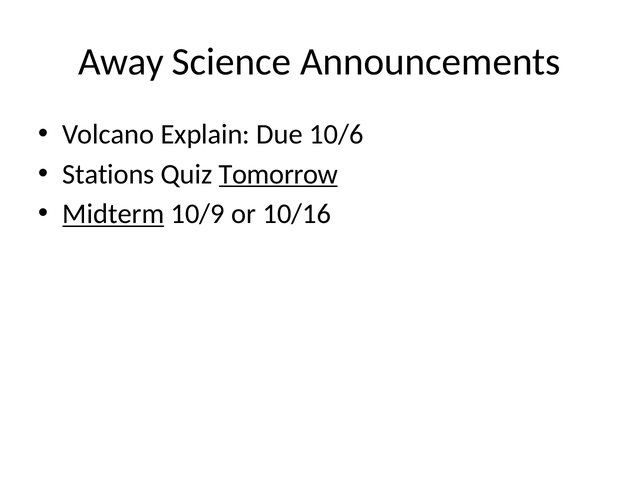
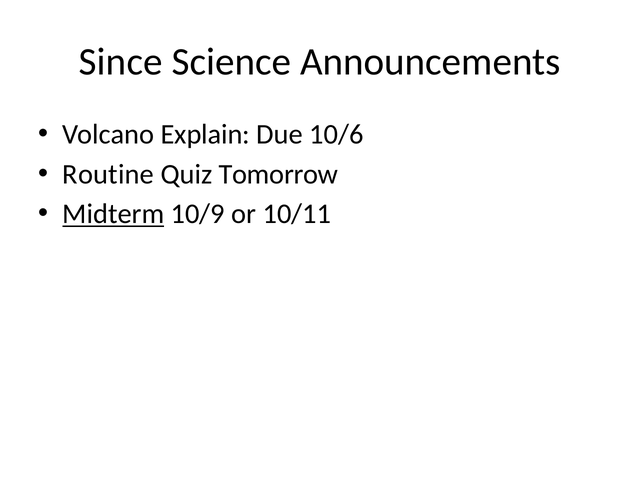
Away: Away -> Since
Stations: Stations -> Routine
Tomorrow underline: present -> none
10/16: 10/16 -> 10/11
